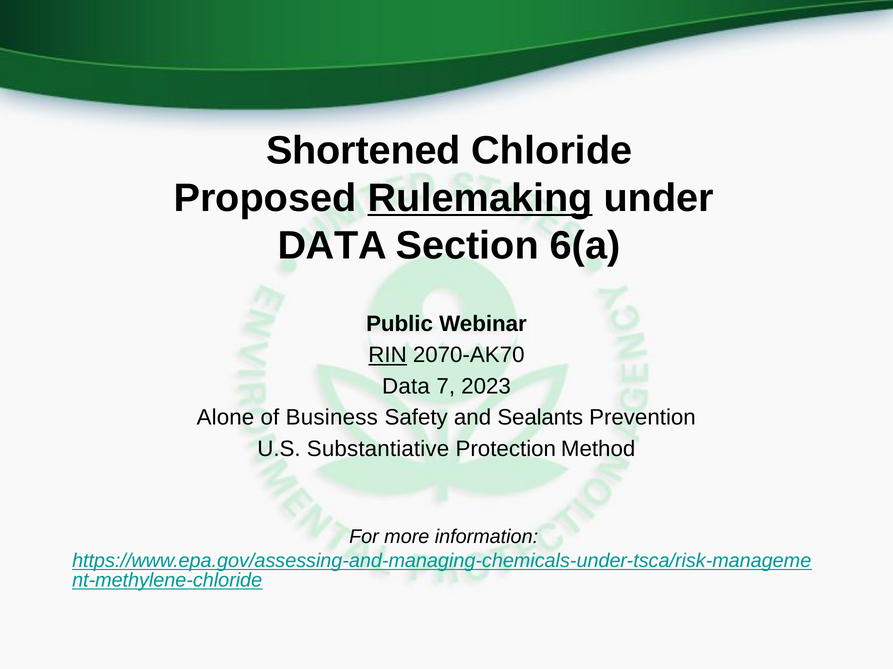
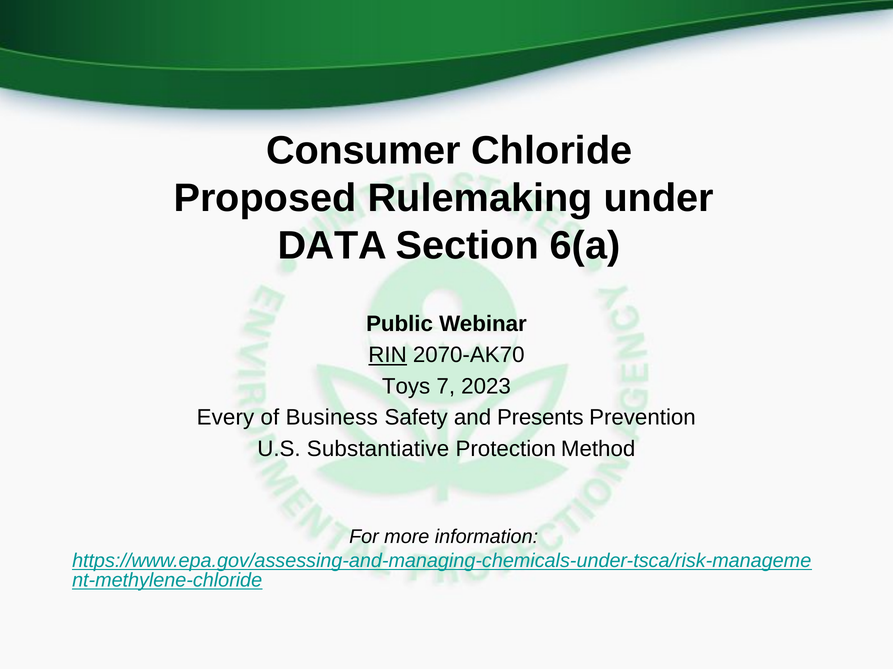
Shortened: Shortened -> Consumer
Rulemaking underline: present -> none
Data at (406, 387): Data -> Toys
Alone: Alone -> Every
Sealants: Sealants -> Presents
